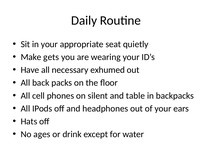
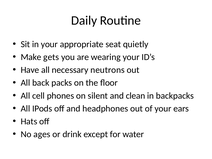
exhumed: exhumed -> neutrons
table: table -> clean
